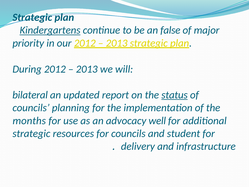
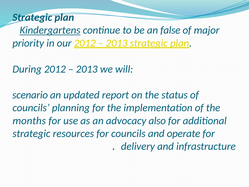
bilateral: bilateral -> scenario
status underline: present -> none
well: well -> also
student: student -> operate
